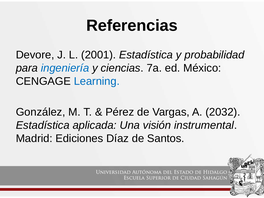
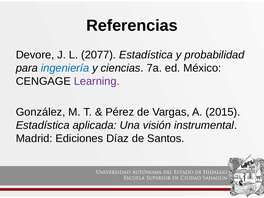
2001: 2001 -> 2077
Learning colour: blue -> purple
2032: 2032 -> 2015
